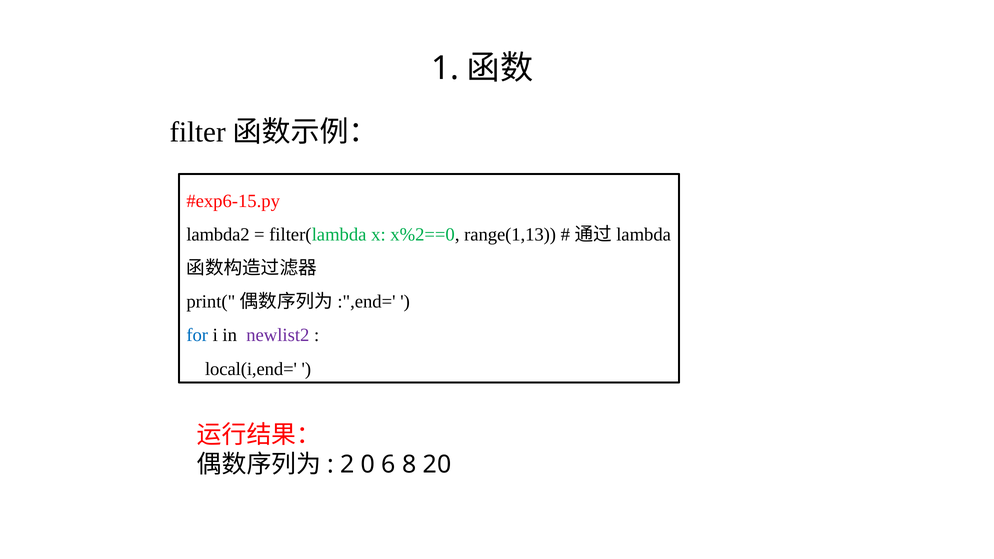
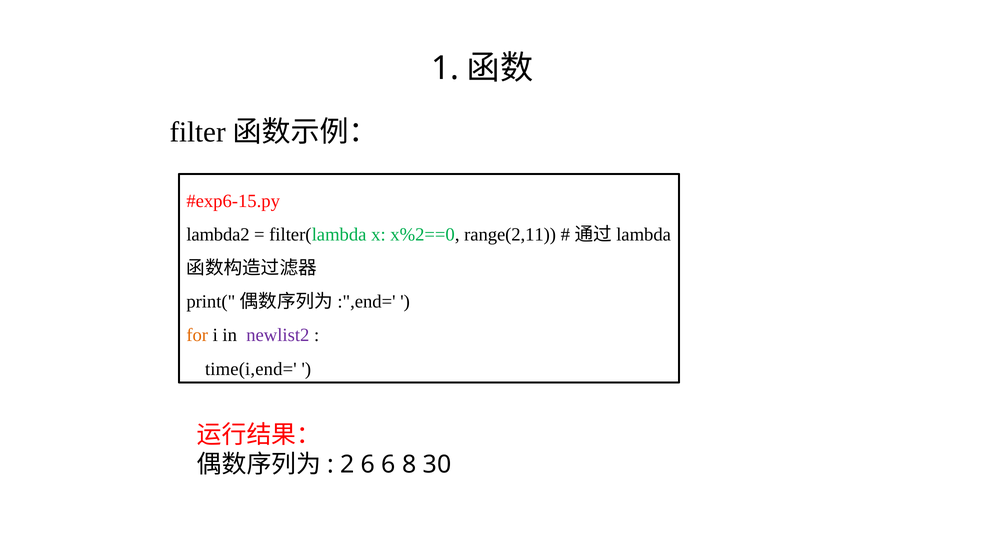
range(1,13: range(1,13 -> range(2,11
for colour: blue -> orange
local(i,end=: local(i,end= -> time(i,end=
2 0: 0 -> 6
20: 20 -> 30
